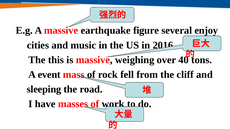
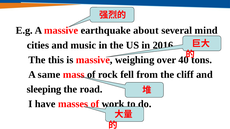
figure: figure -> about
enjoy: enjoy -> mind
event: event -> same
